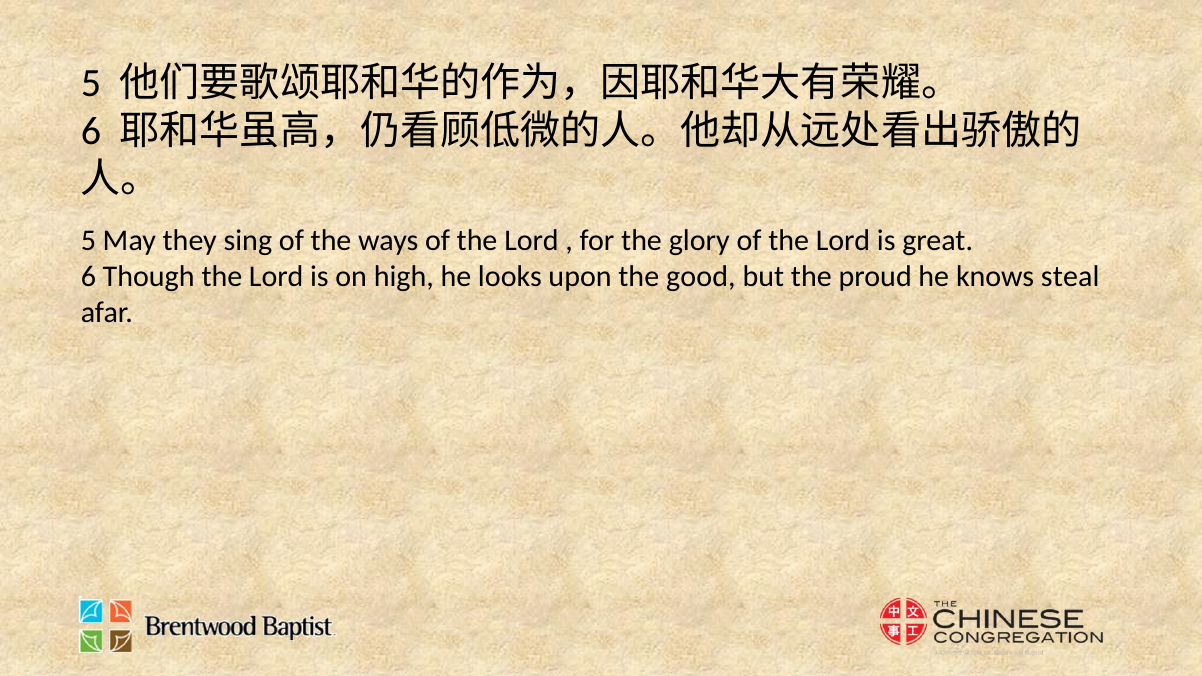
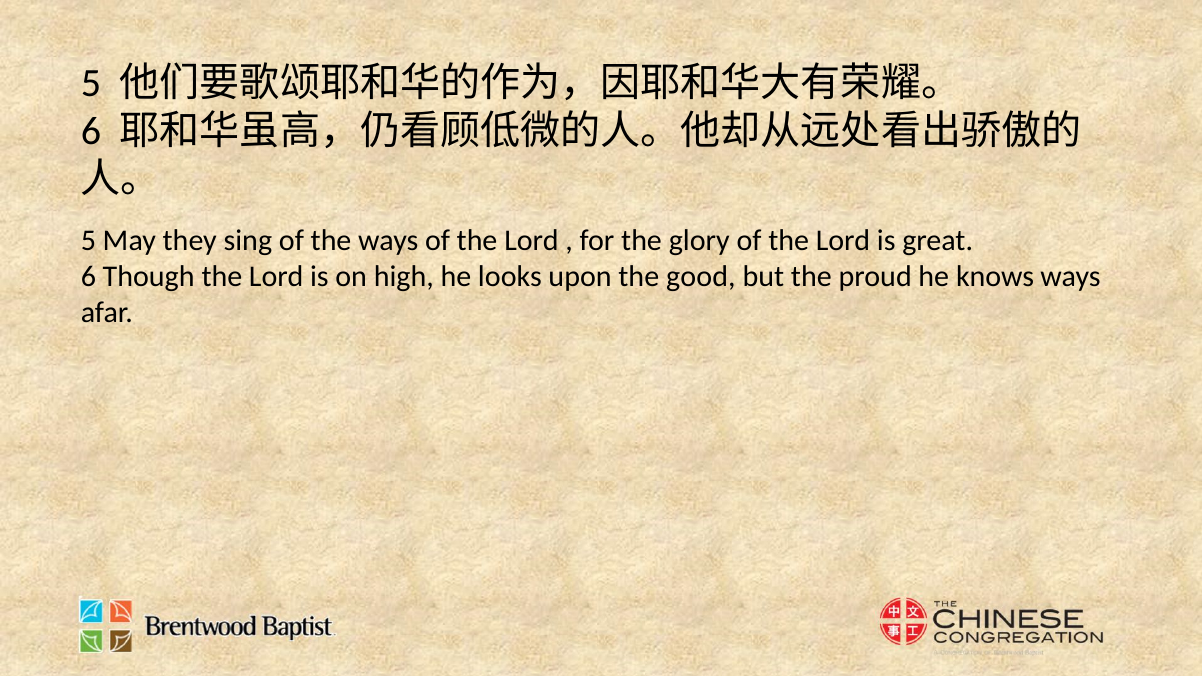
knows steal: steal -> ways
